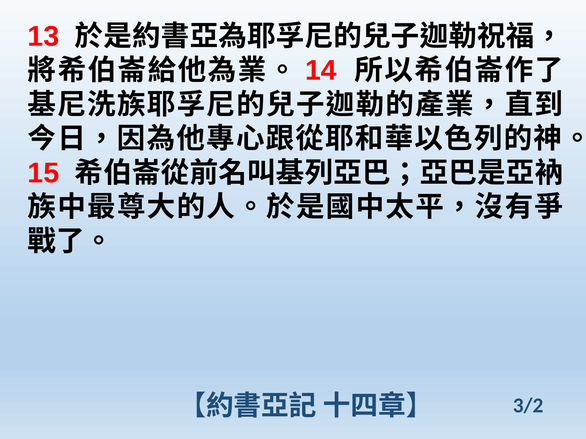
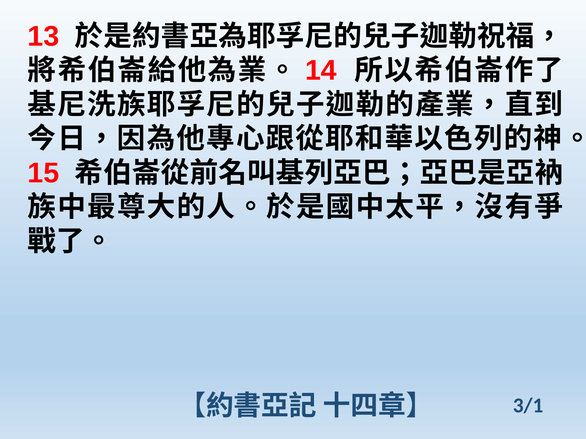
3/2: 3/2 -> 3/1
